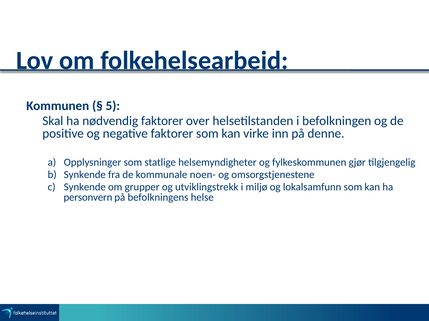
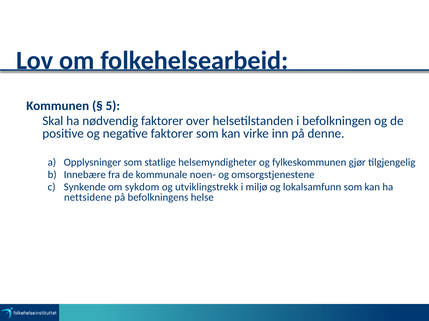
Synkende at (85, 175): Synkende -> Innebære
grupper: grupper -> sykdom
personvern: personvern -> nettsidene
